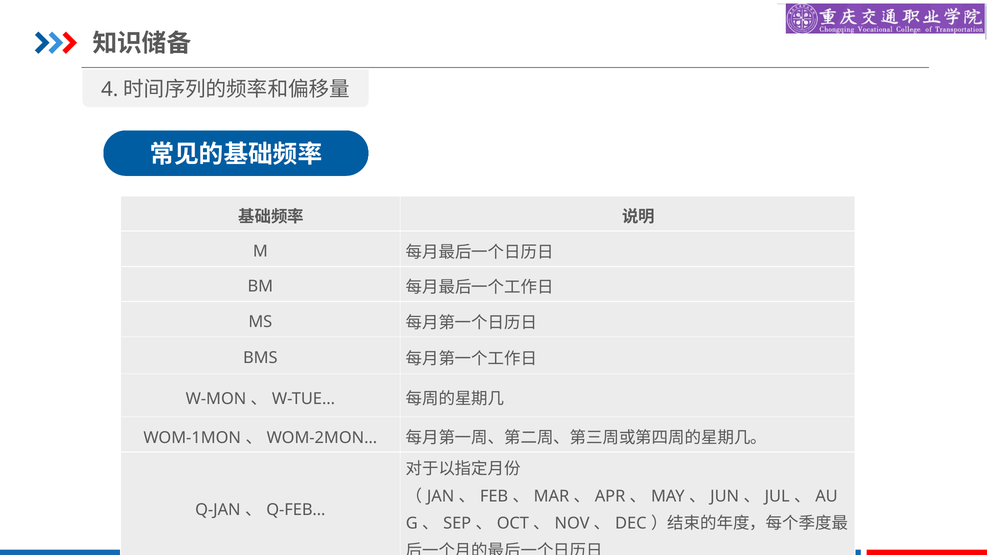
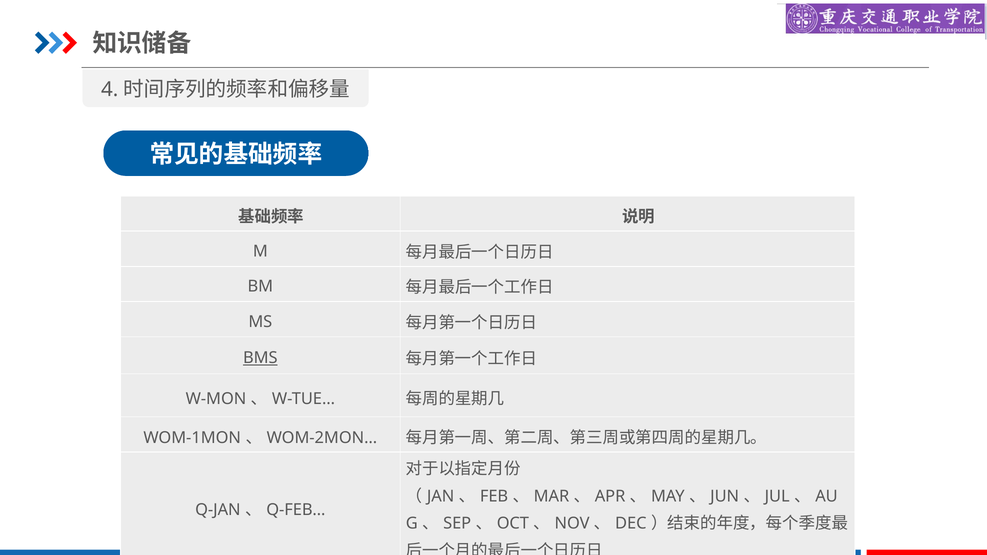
BMS underline: none -> present
